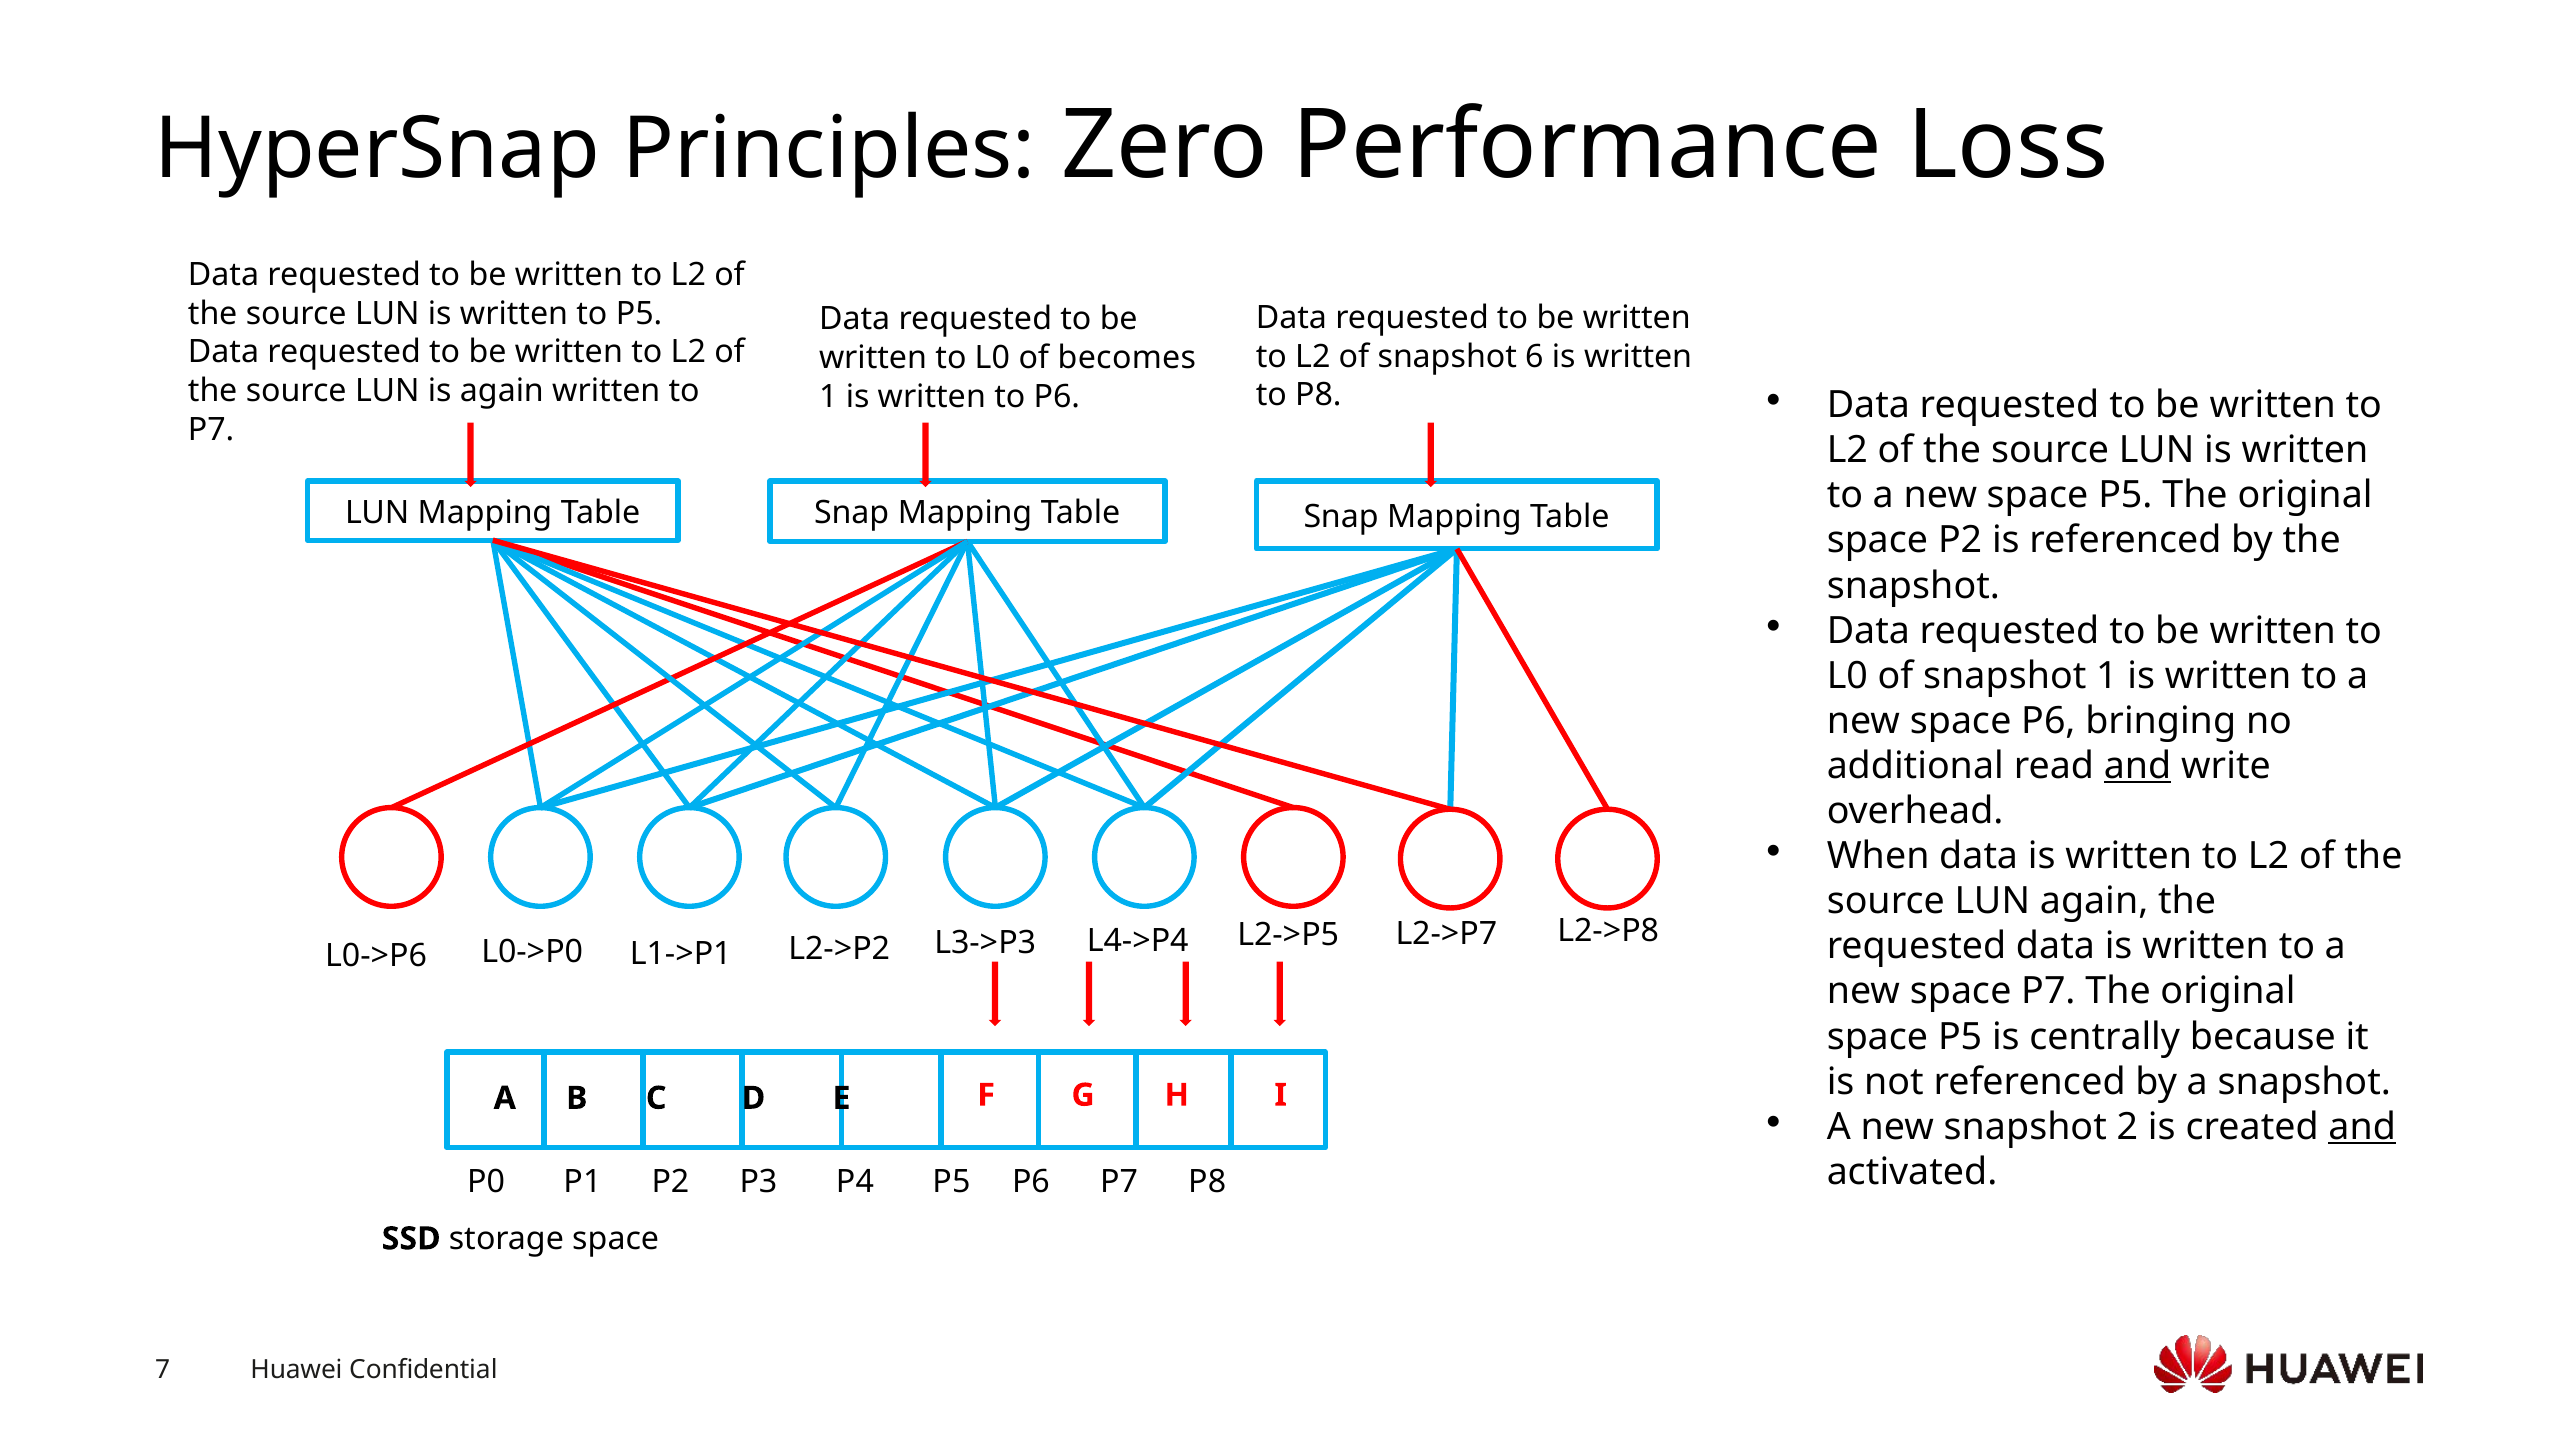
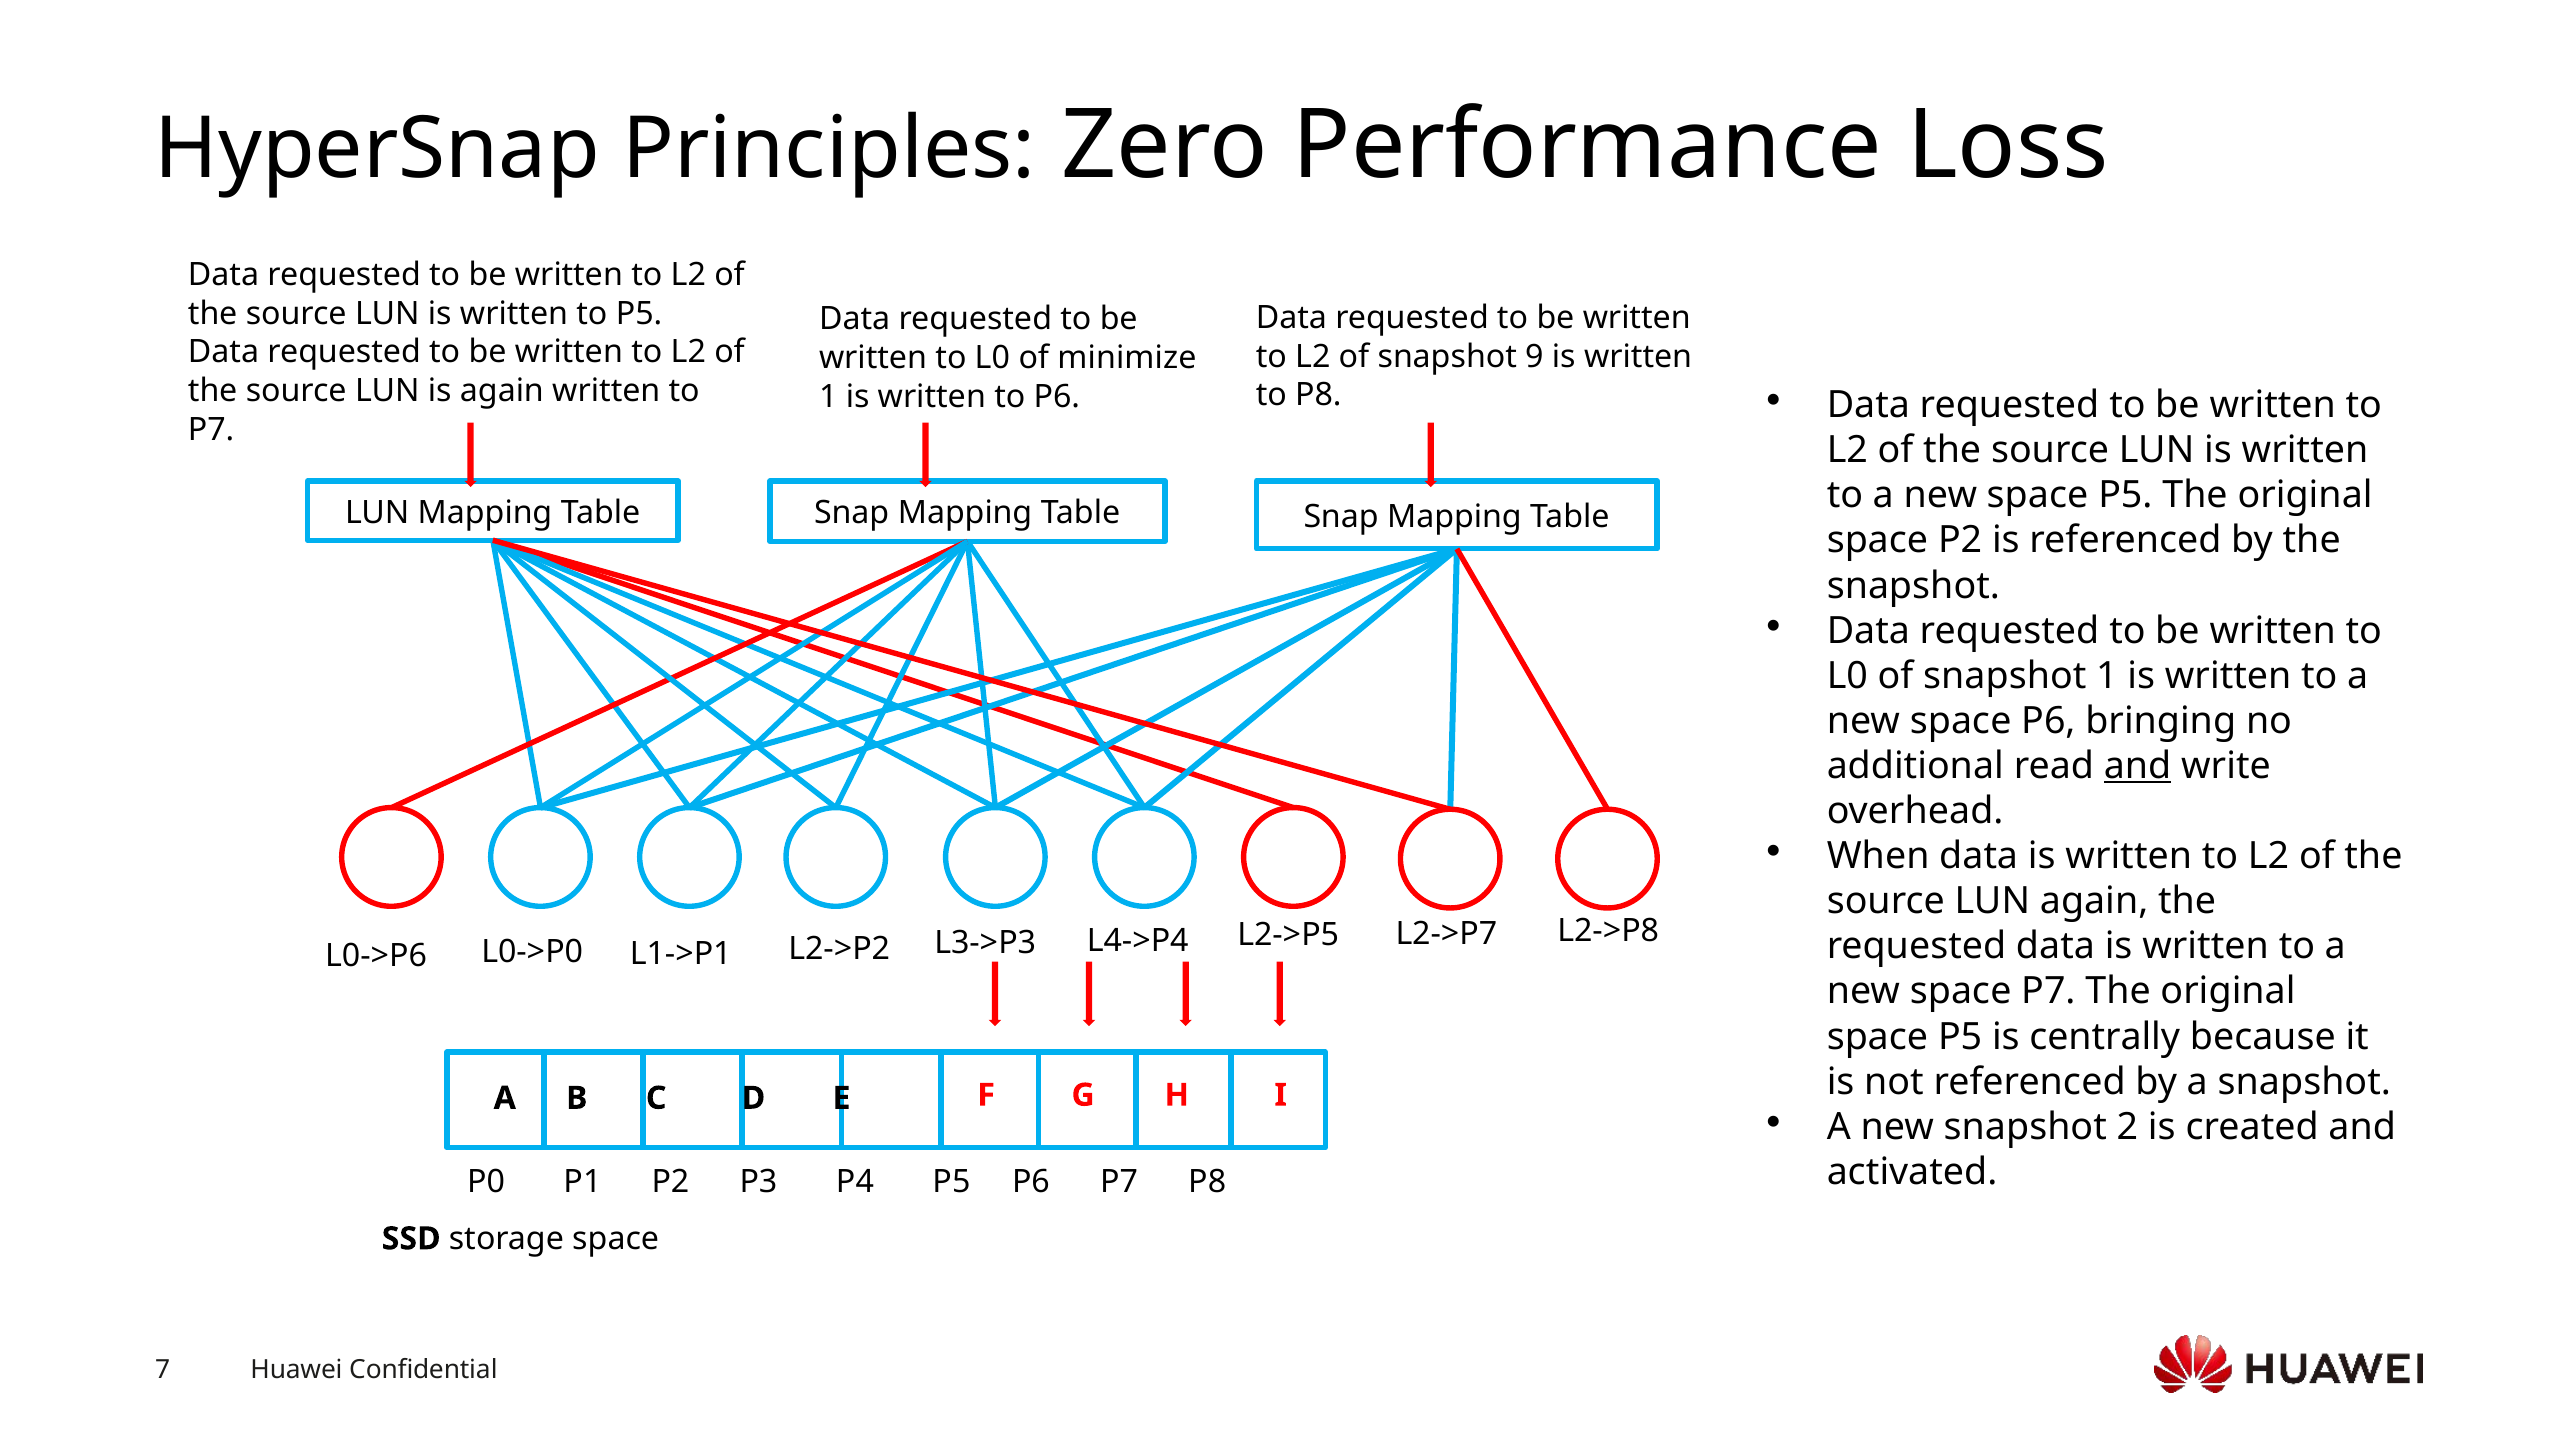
6: 6 -> 9
becomes: becomes -> minimize
and at (2362, 1127) underline: present -> none
